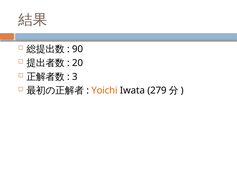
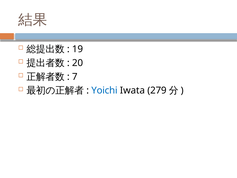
90: 90 -> 19
3: 3 -> 7
Yoichi colour: orange -> blue
